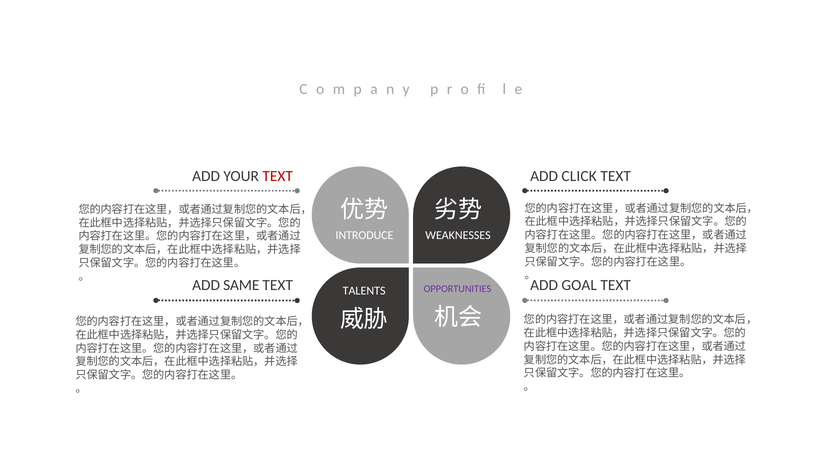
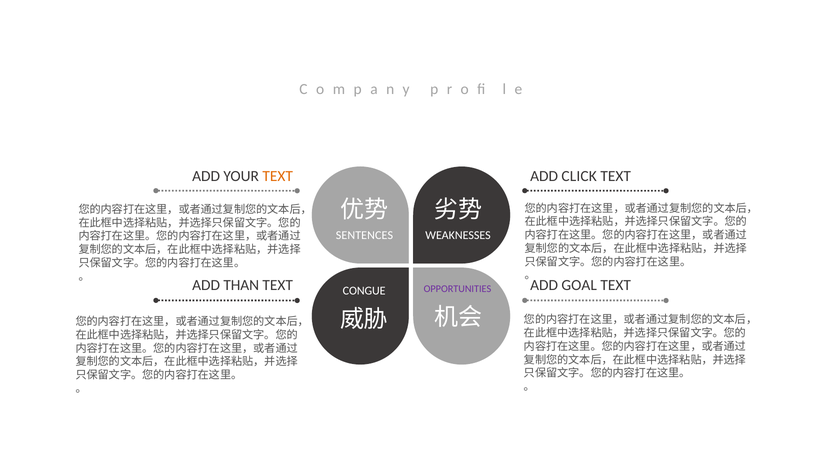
TEXT at (278, 176) colour: red -> orange
INTRODUCE: INTRODUCE -> SENTENCES
SAME: SAME -> THAN
TALENTS: TALENTS -> CONGUE
